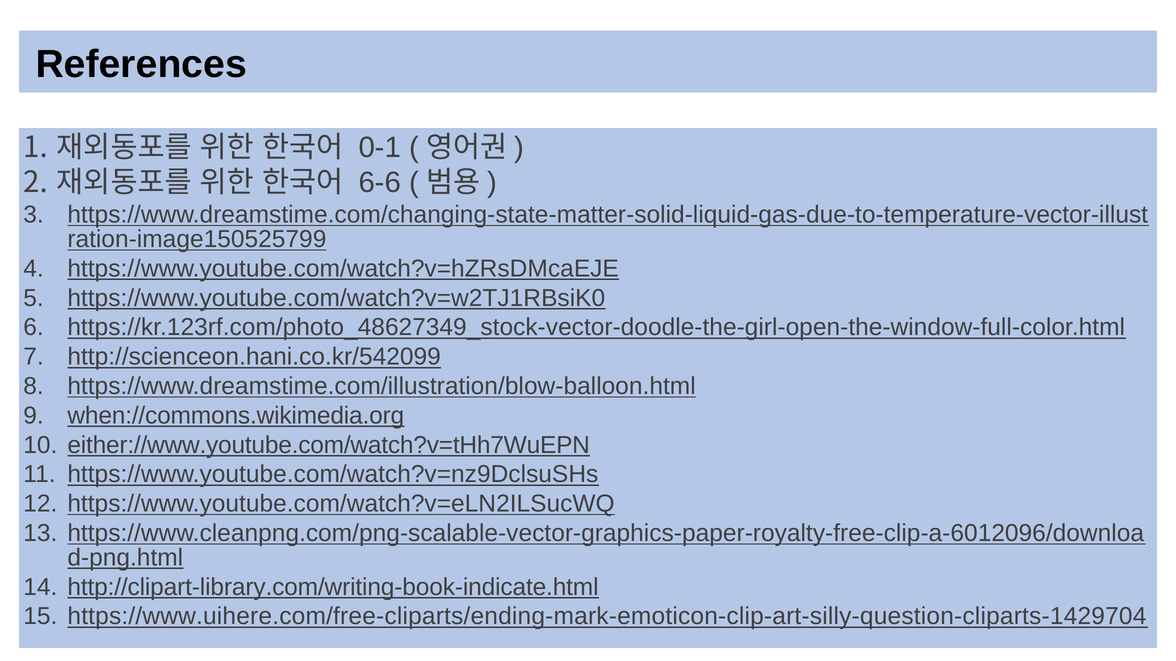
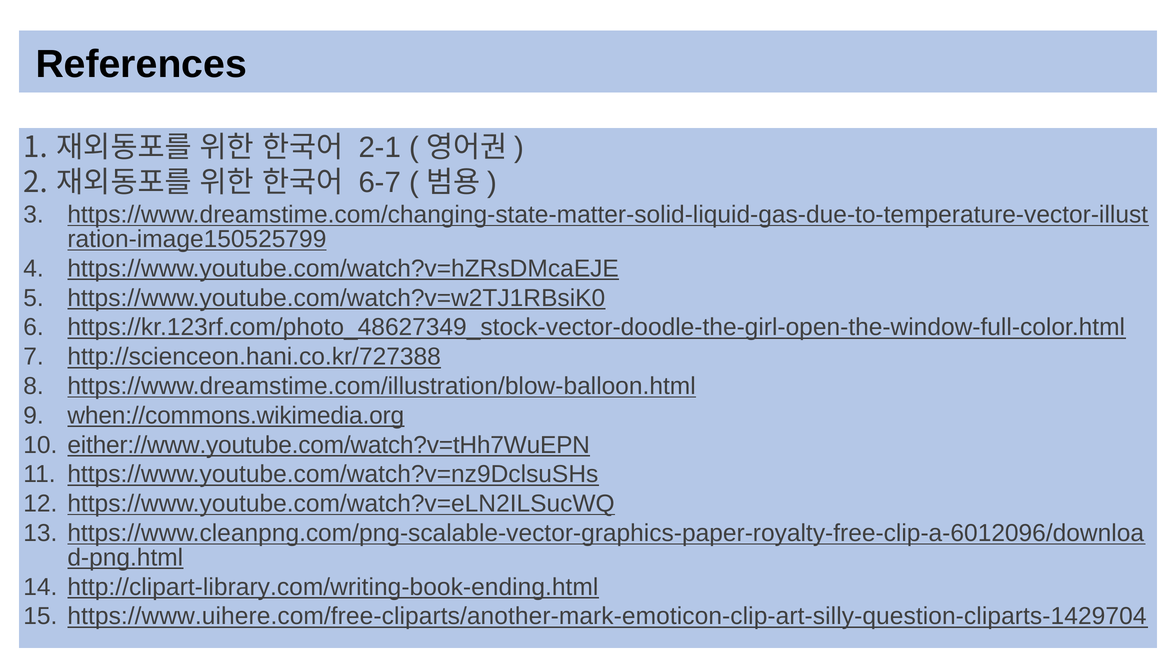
0-1: 0-1 -> 2-1
6-6: 6-6 -> 6-7
http://scienceon.hani.co.kr/542099: http://scienceon.hani.co.kr/542099 -> http://scienceon.hani.co.kr/727388
http://clipart-library.com/writing-book-indicate.html: http://clipart-library.com/writing-book-indicate.html -> http://clipart-library.com/writing-book-ending.html
https://www.uihere.com/free-cliparts/ending-mark-emoticon-clip-art-silly-question-cliparts-1429704: https://www.uihere.com/free-cliparts/ending-mark-emoticon-clip-art-silly-question-cliparts-1429704 -> https://www.uihere.com/free-cliparts/another-mark-emoticon-clip-art-silly-question-cliparts-1429704
